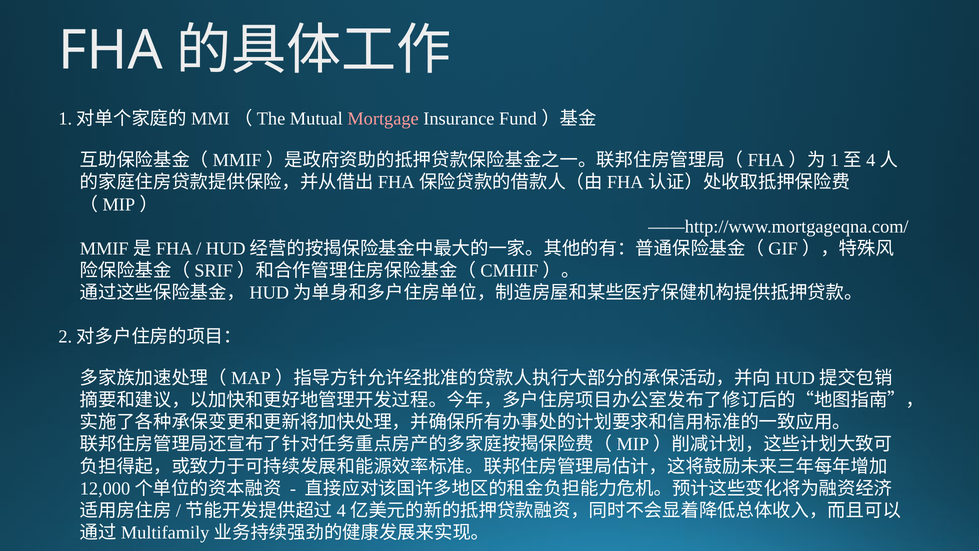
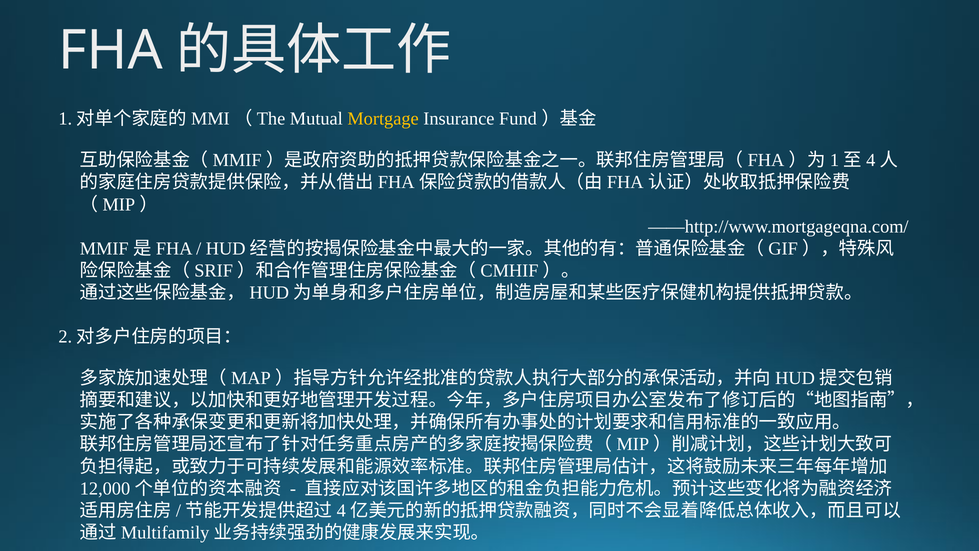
Mortgage colour: pink -> yellow
